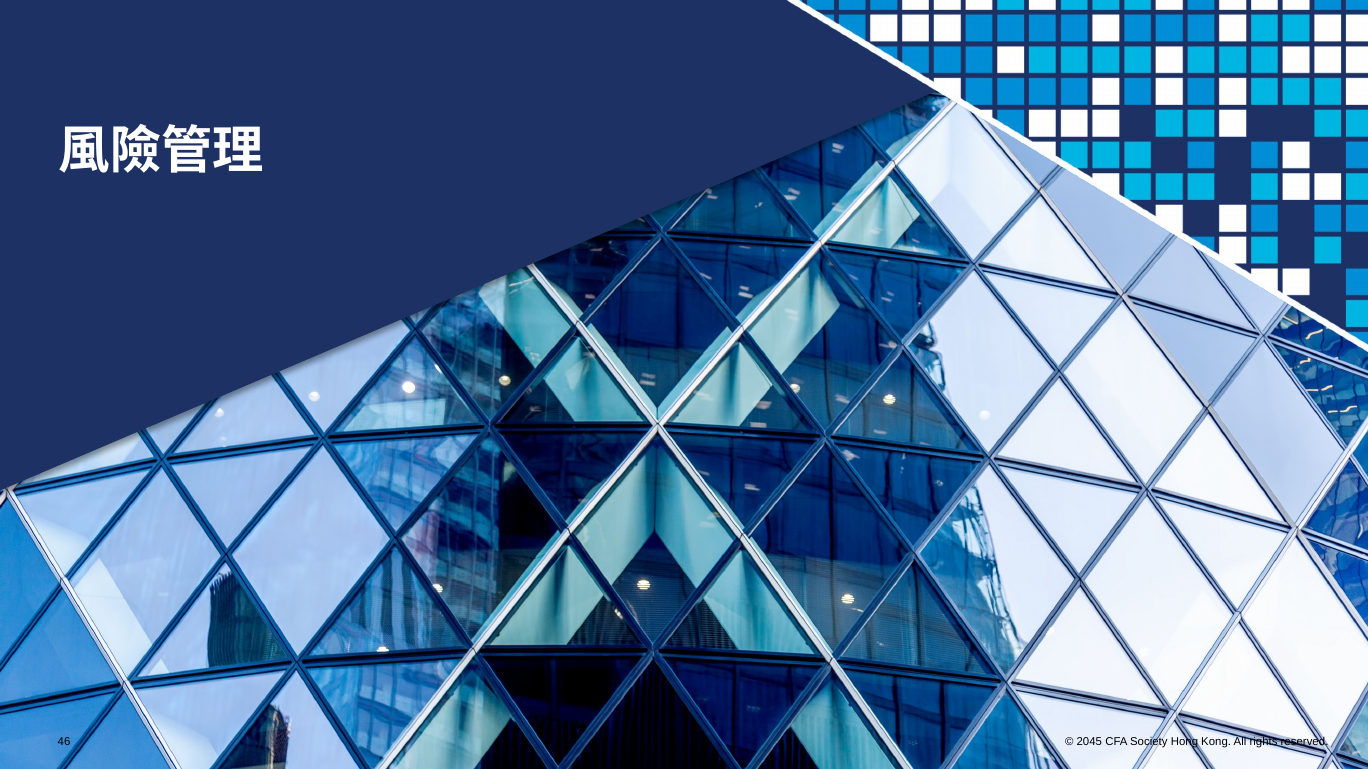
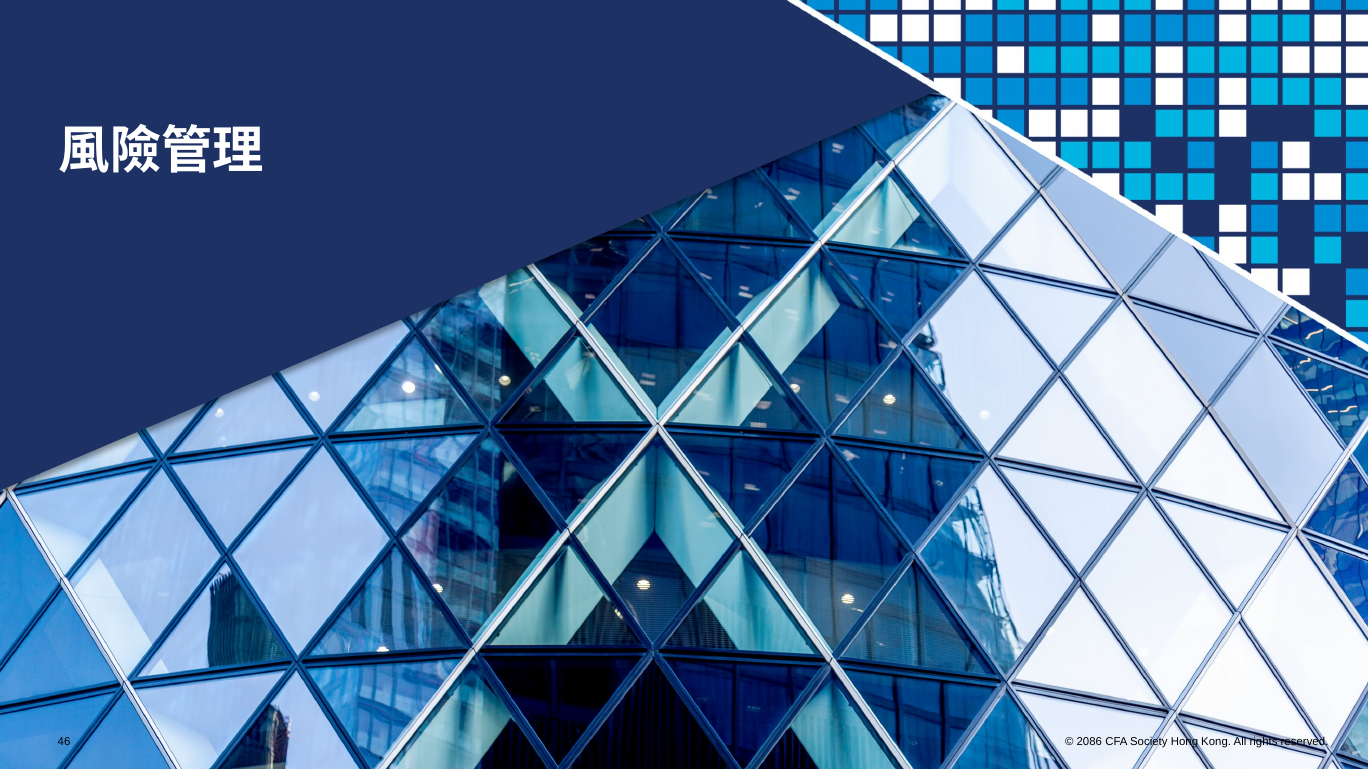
2045: 2045 -> 2086
